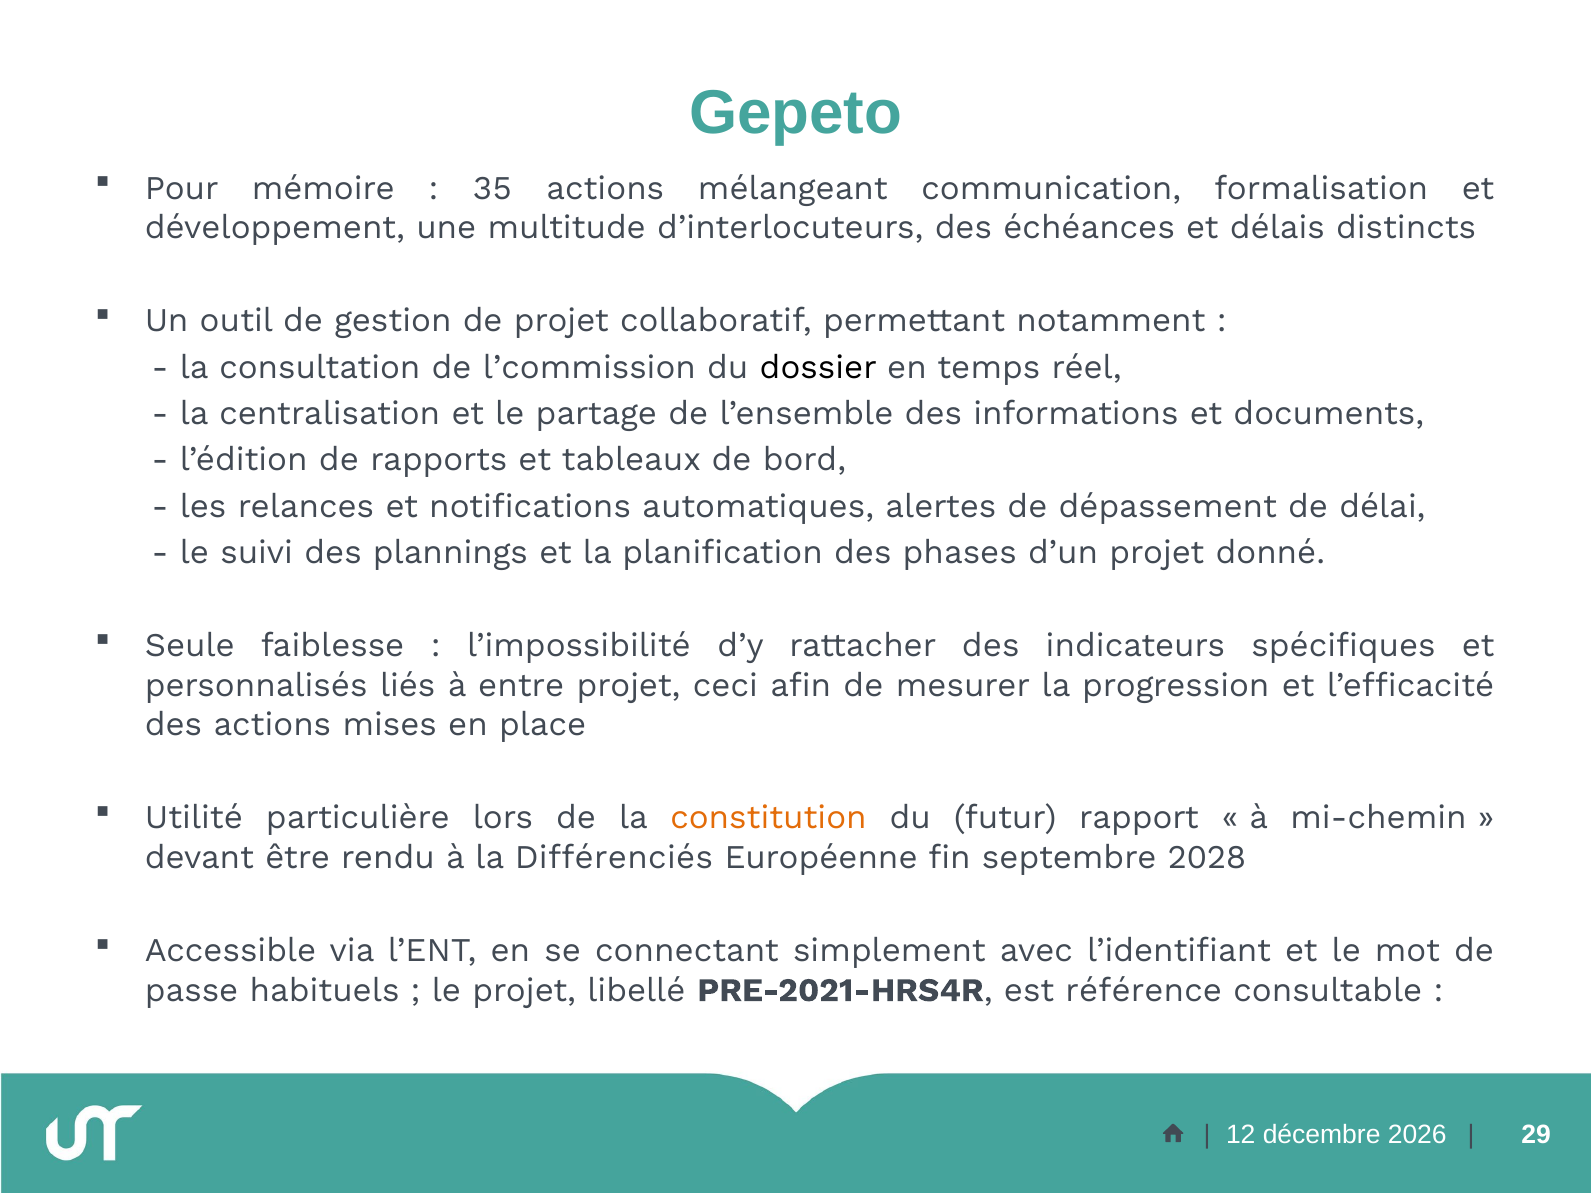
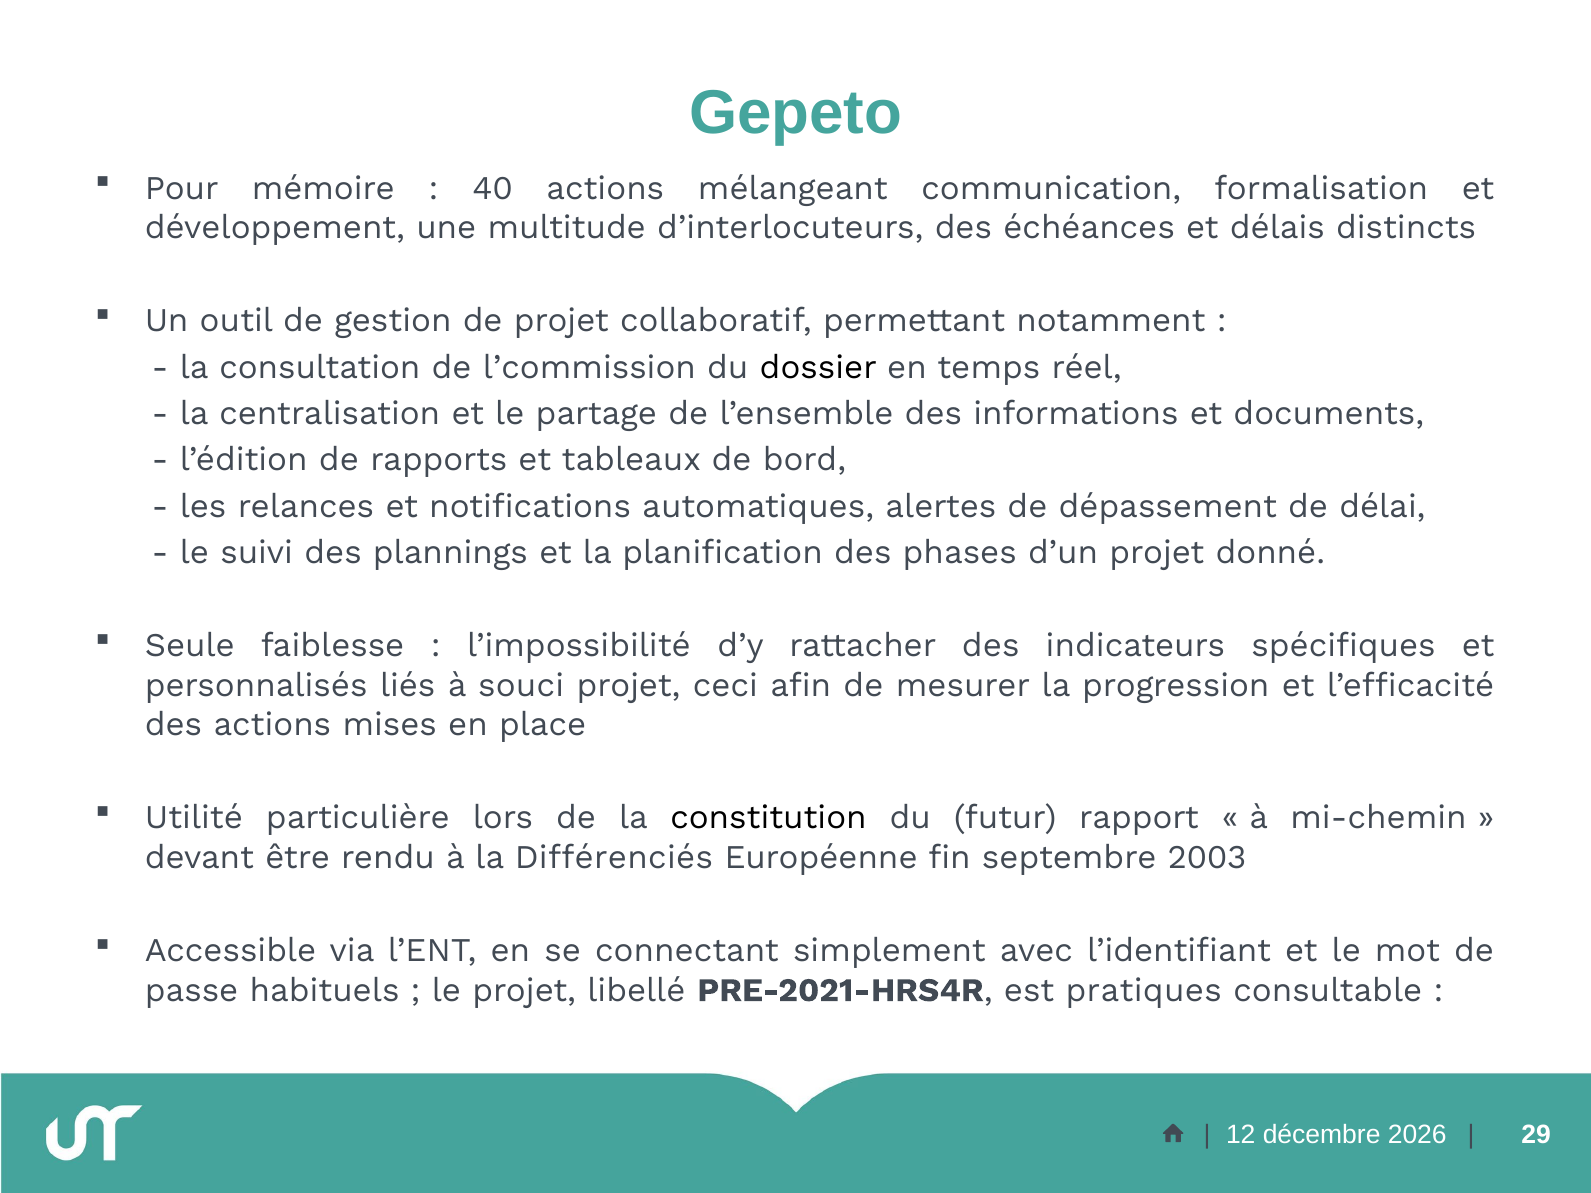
35: 35 -> 40
entre: entre -> souci
constitution colour: orange -> black
2028: 2028 -> 2003
référence: référence -> pratiques
